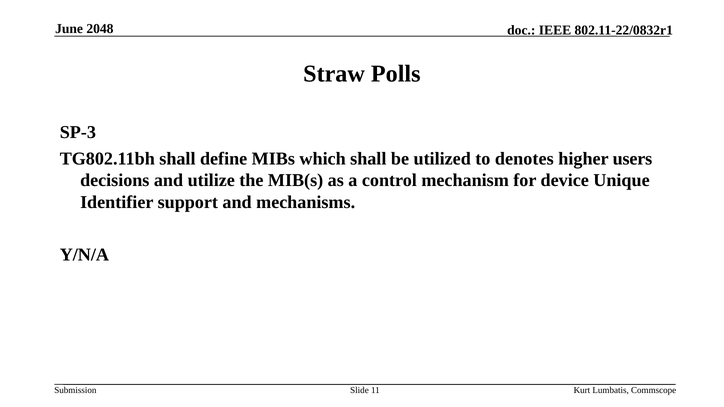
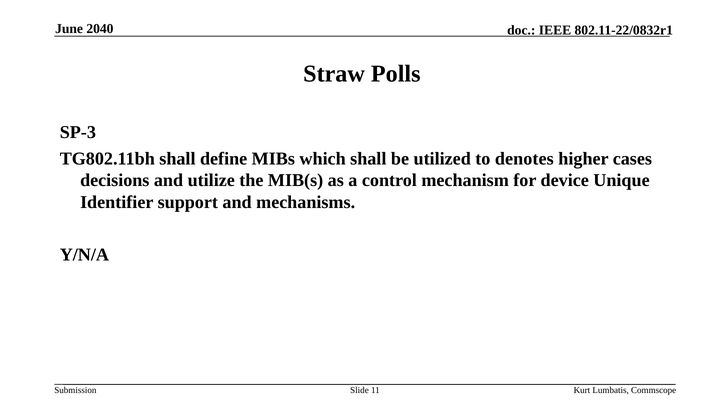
2048: 2048 -> 2040
users: users -> cases
